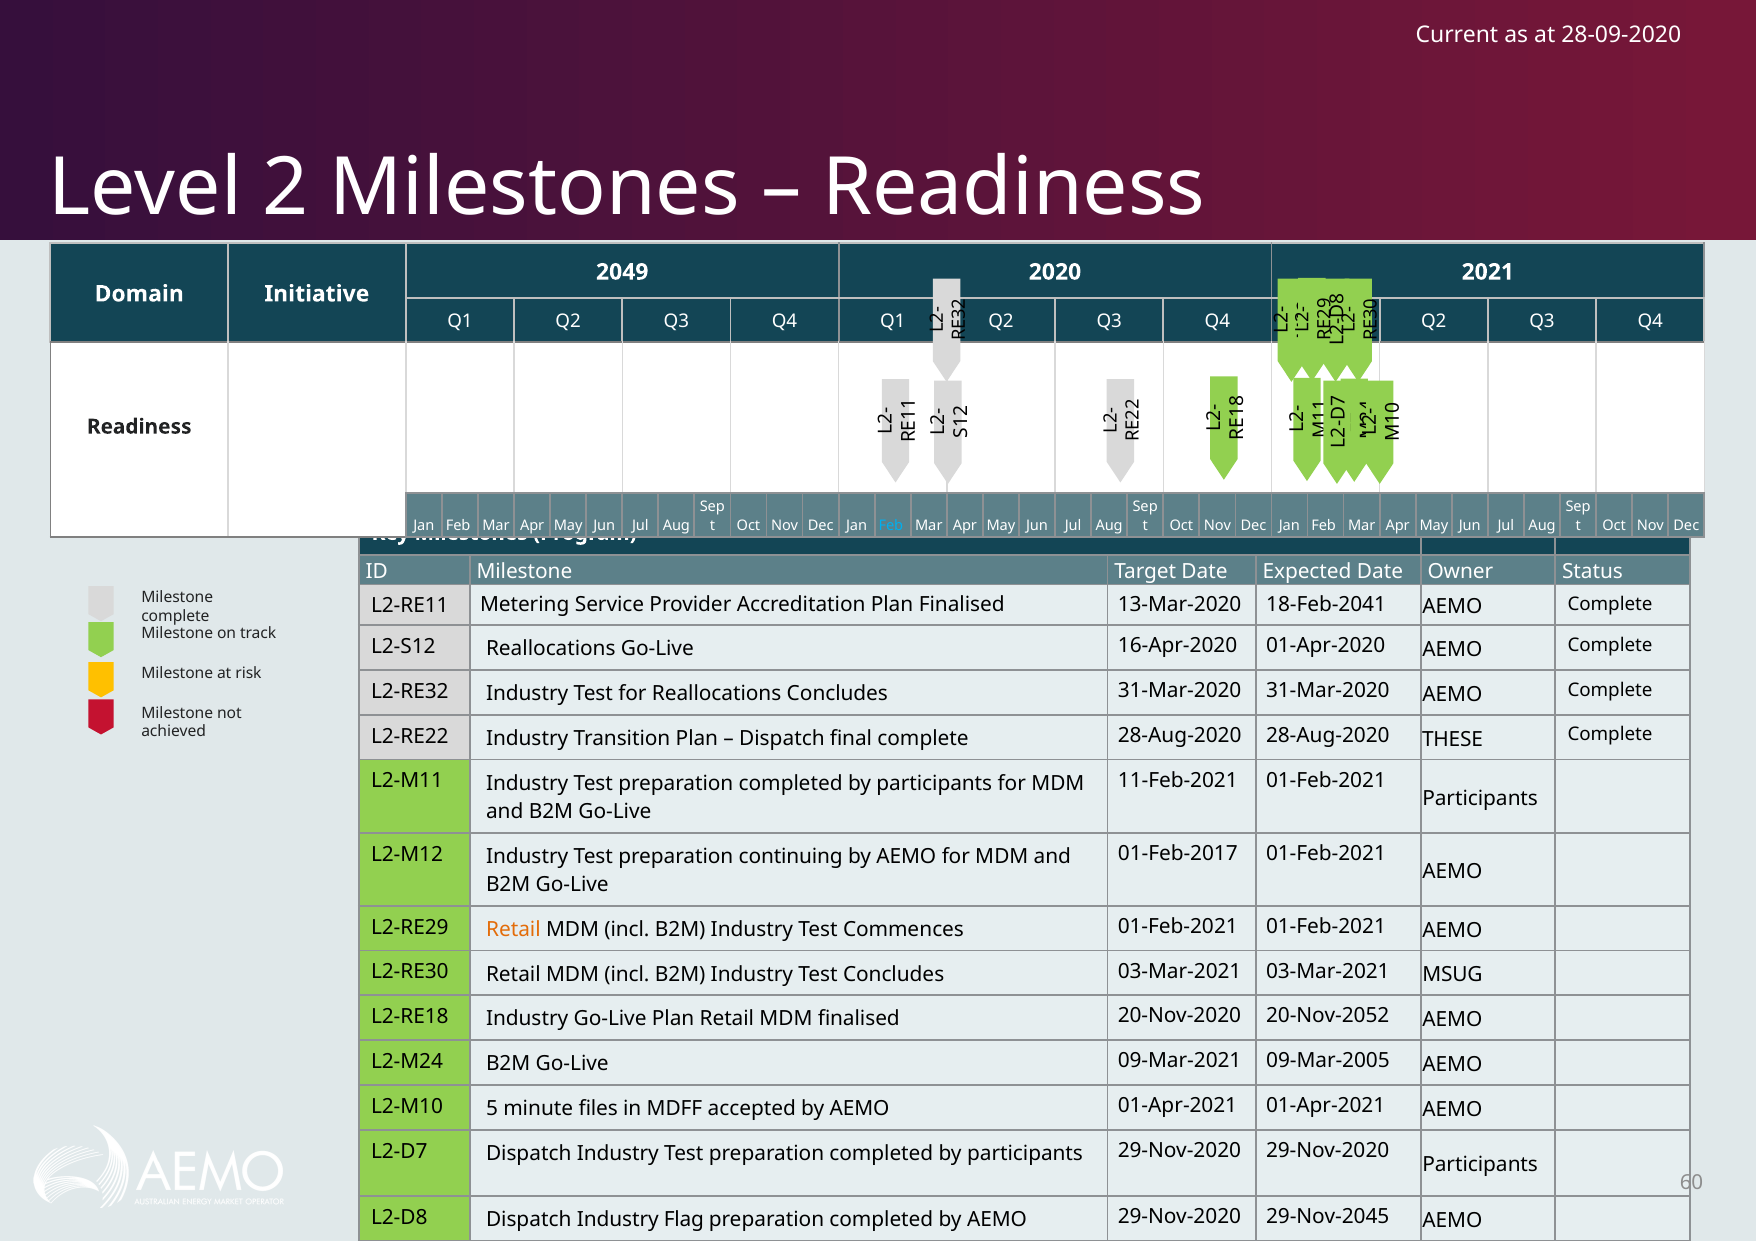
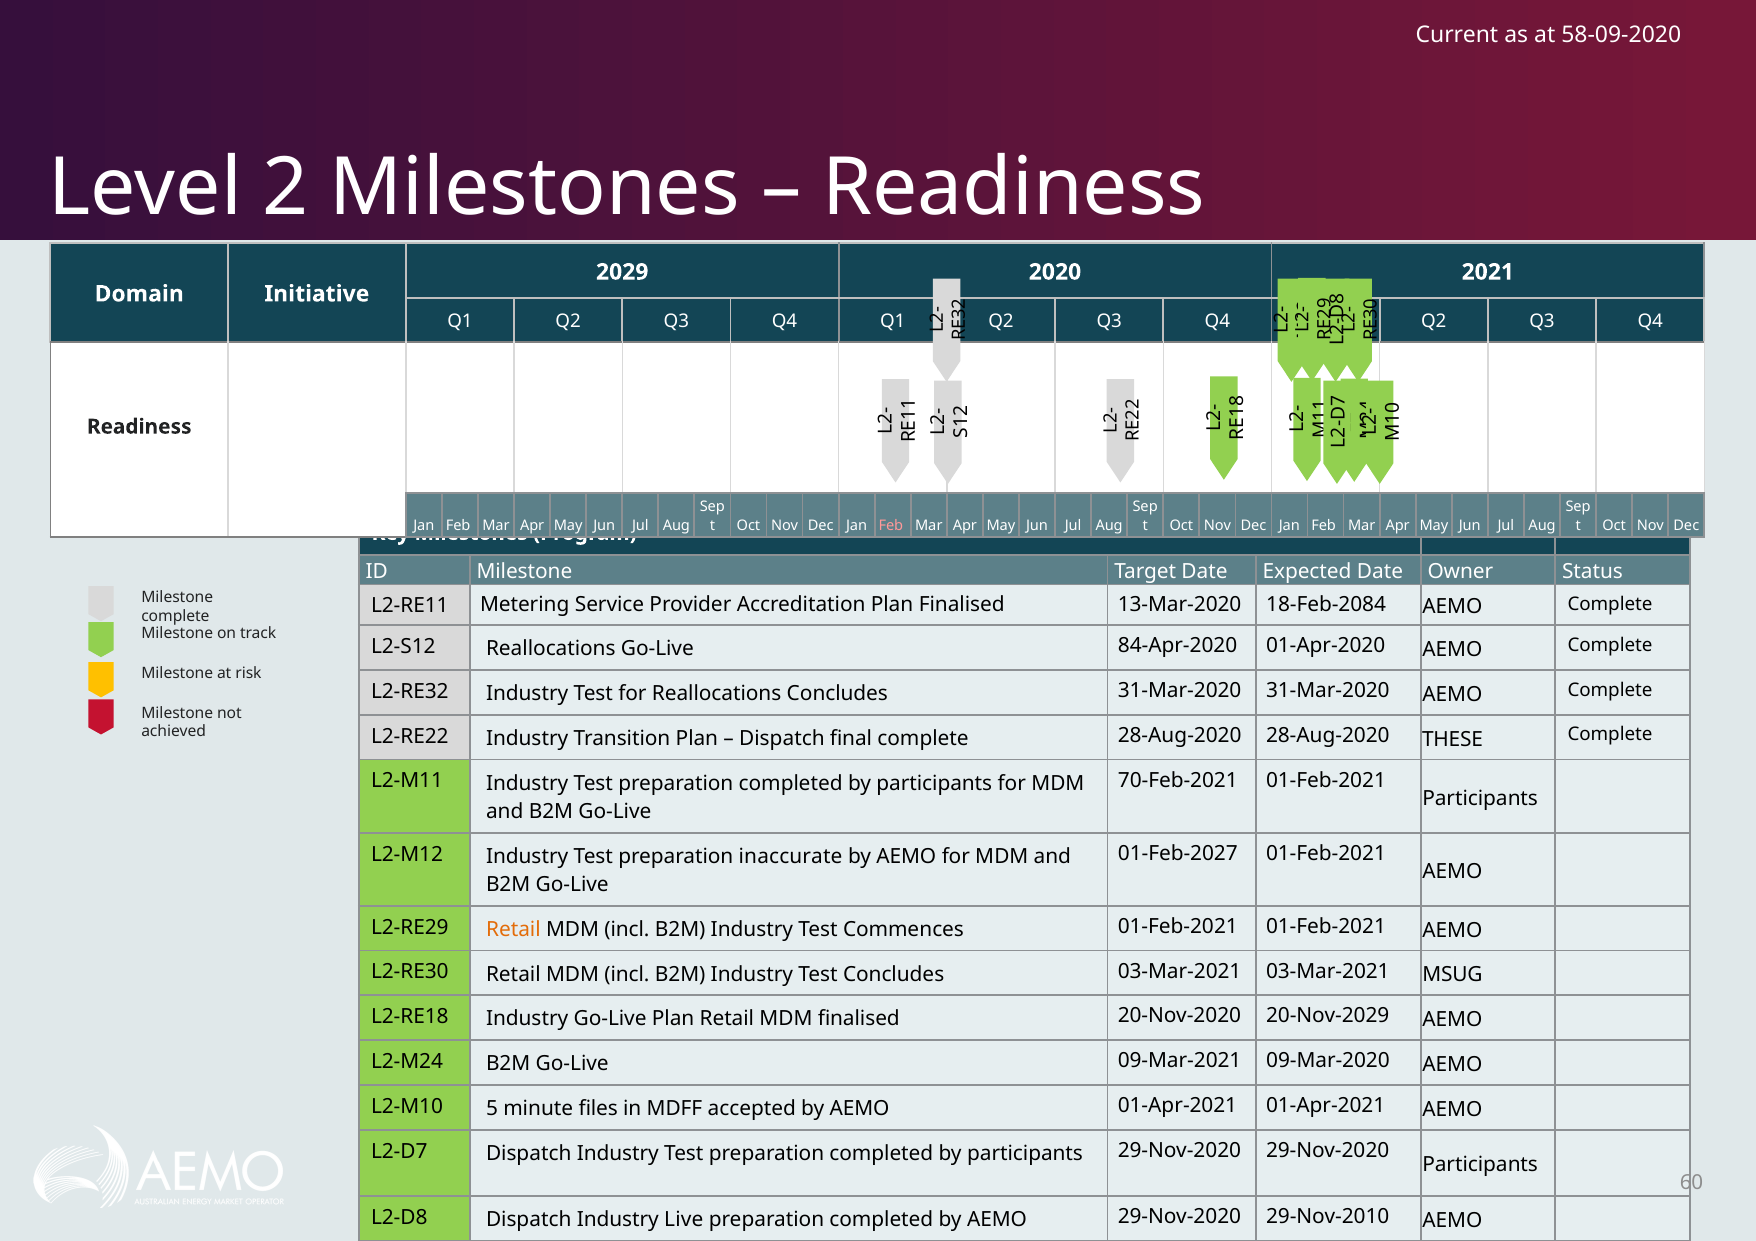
28-09-2020: 28-09-2020 -> 58-09-2020
2049: 2049 -> 2029
Feb at (891, 526) colour: light blue -> pink
18-Feb-2041: 18-Feb-2041 -> 18-Feb-2084
16-Apr-2020: 16-Apr-2020 -> 84-Apr-2020
11-Feb-2021: 11-Feb-2021 -> 70-Feb-2021
01-Feb-2017: 01-Feb-2017 -> 01-Feb-2027
continuing: continuing -> inaccurate
20-Nov-2052: 20-Nov-2052 -> 20-Nov-2029
09-Mar-2005: 09-Mar-2005 -> 09-Mar-2020
Flag: Flag -> Live
29-Nov-2045: 29-Nov-2045 -> 29-Nov-2010
